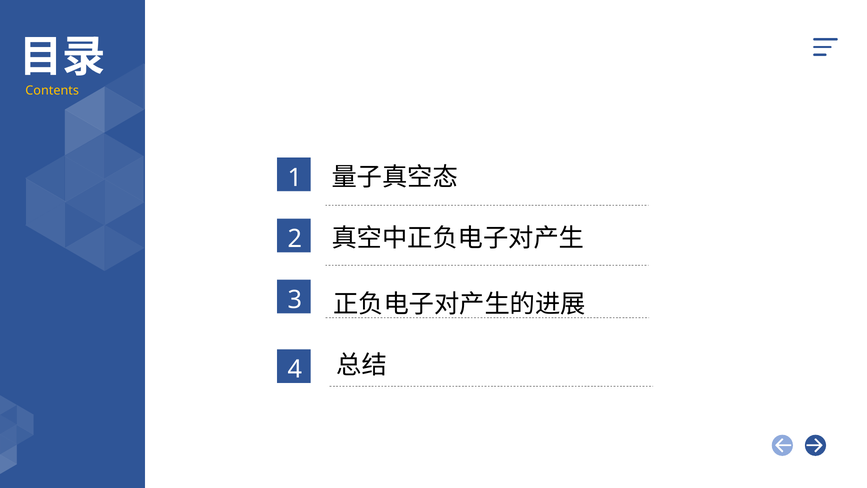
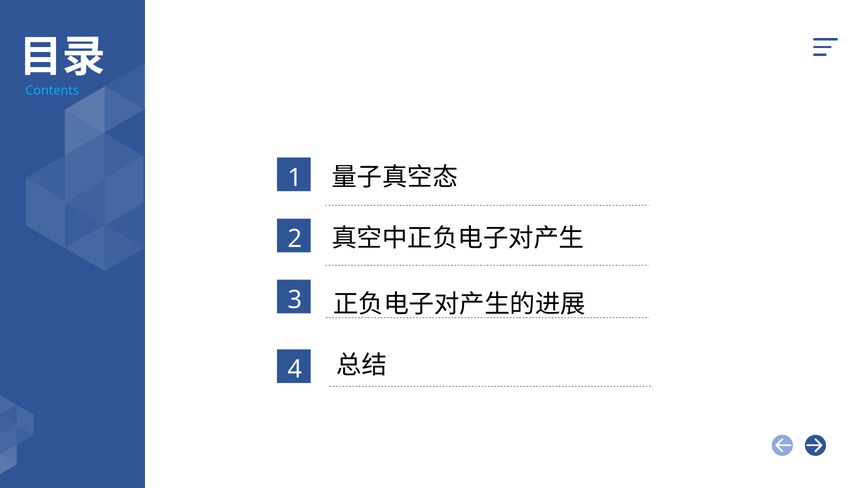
Contents colour: yellow -> light blue
